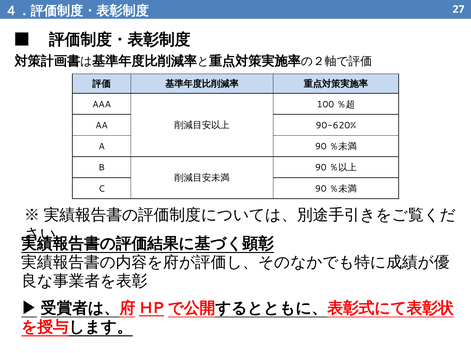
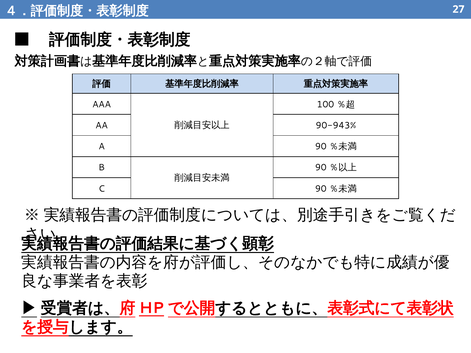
90-620%: 90-620% -> 90-943%
